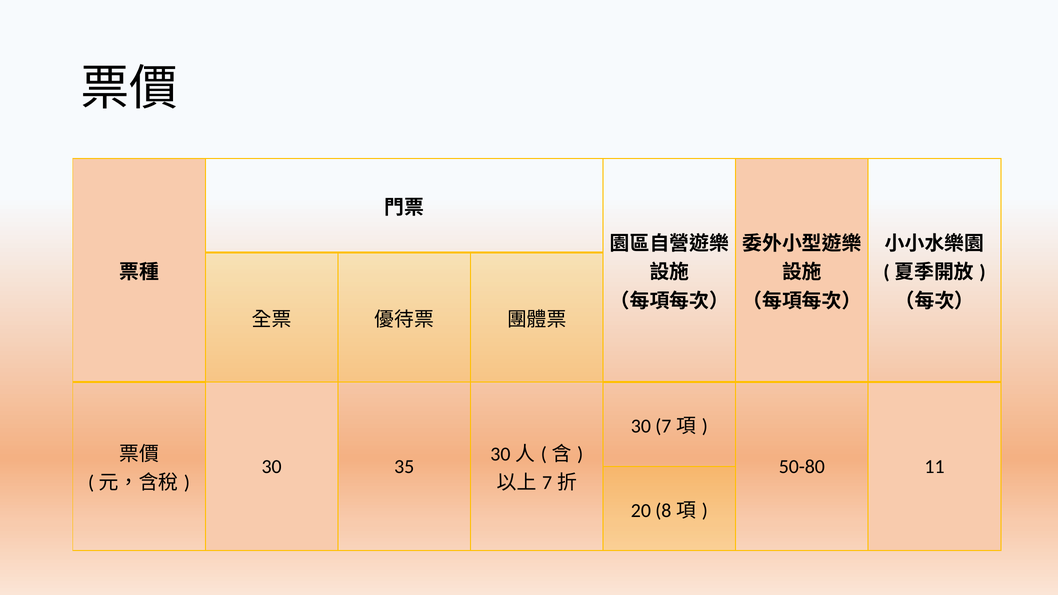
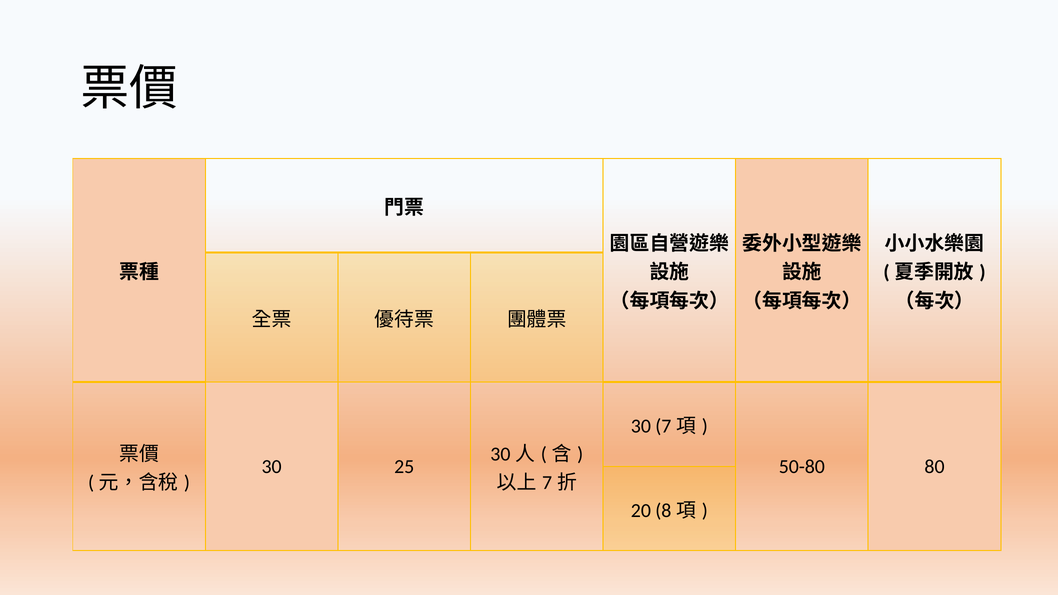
35: 35 -> 25
11: 11 -> 80
